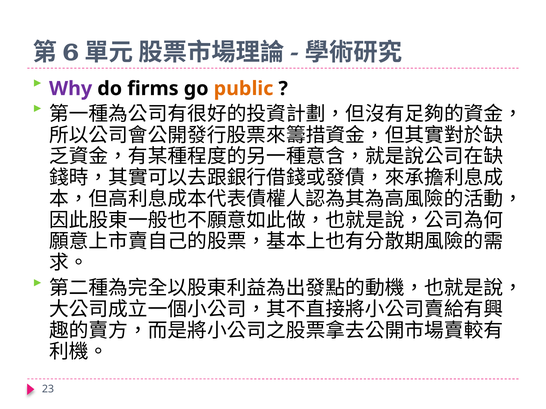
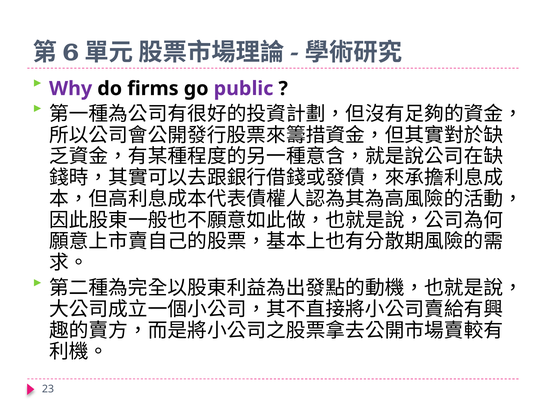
public colour: orange -> purple
